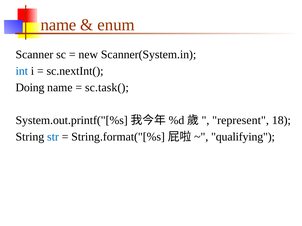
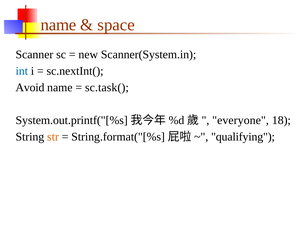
enum: enum -> space
Doing: Doing -> Avoid
represent: represent -> everyone
str colour: blue -> orange
